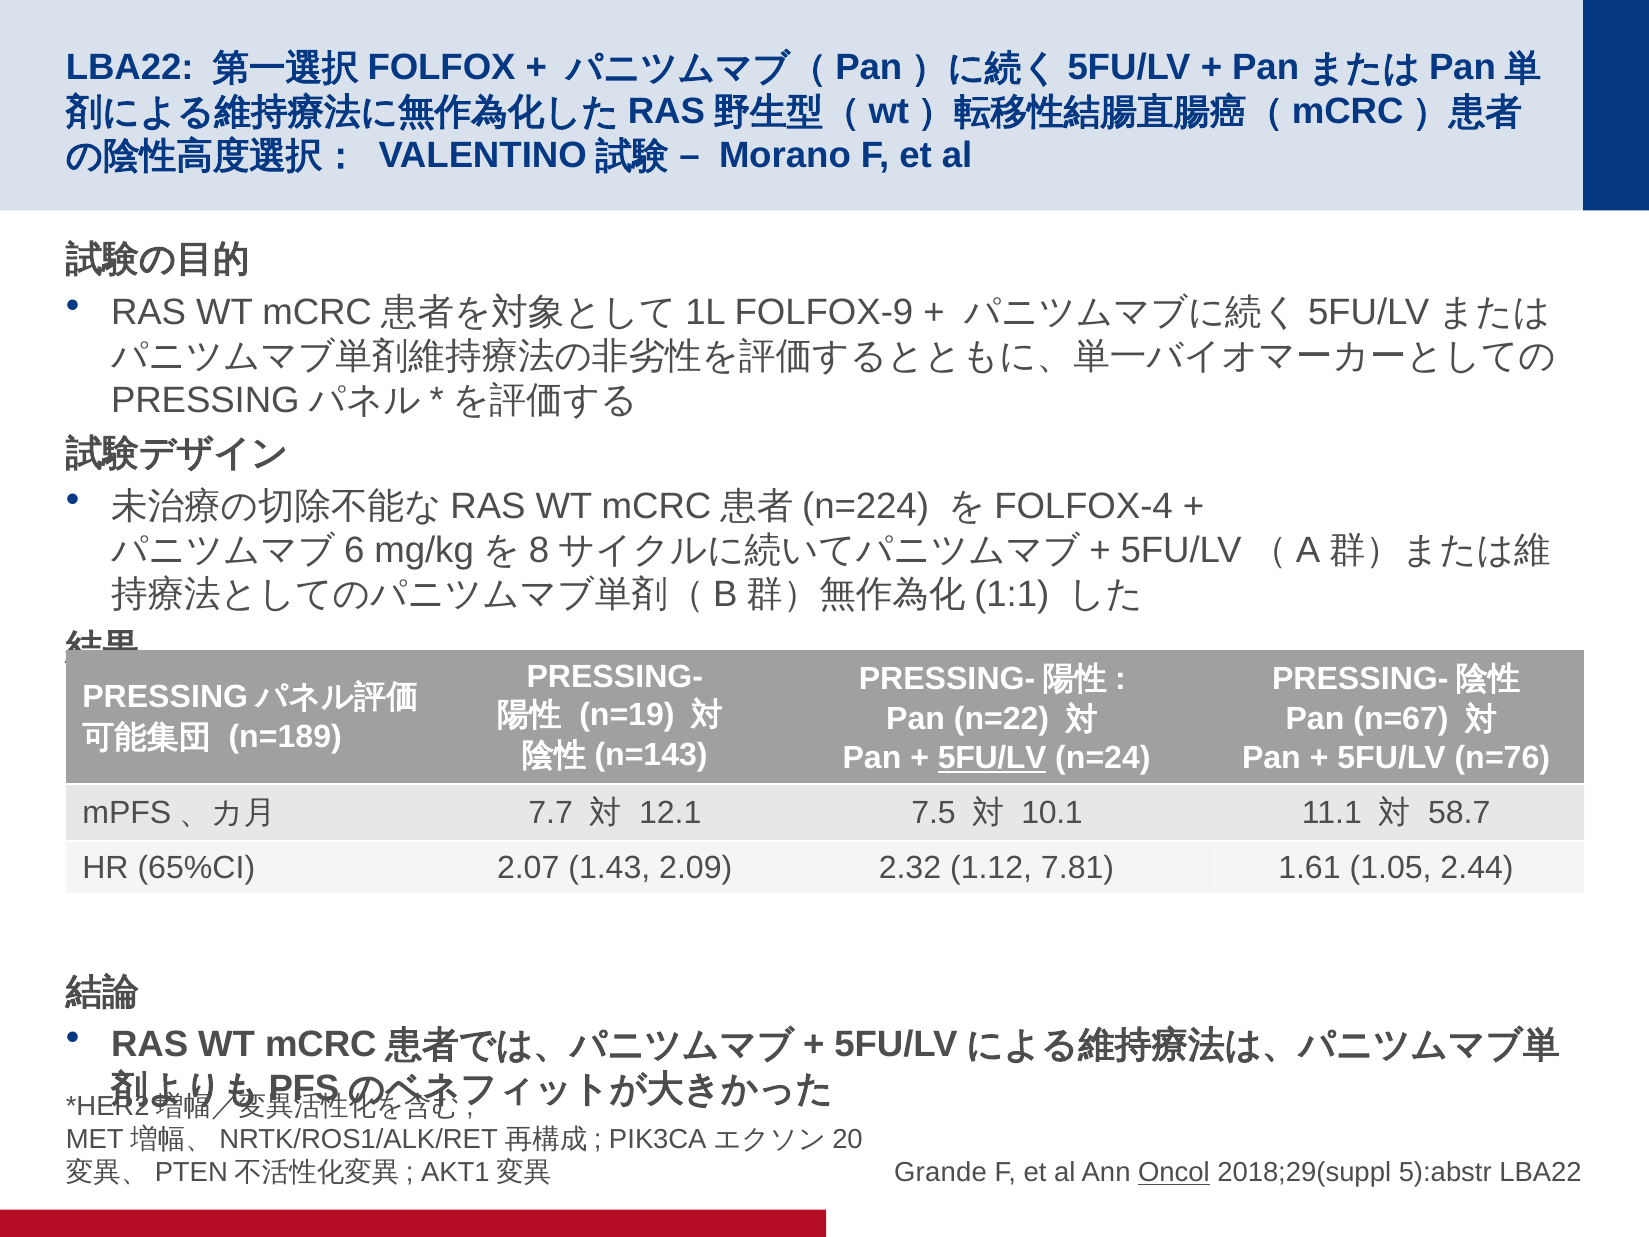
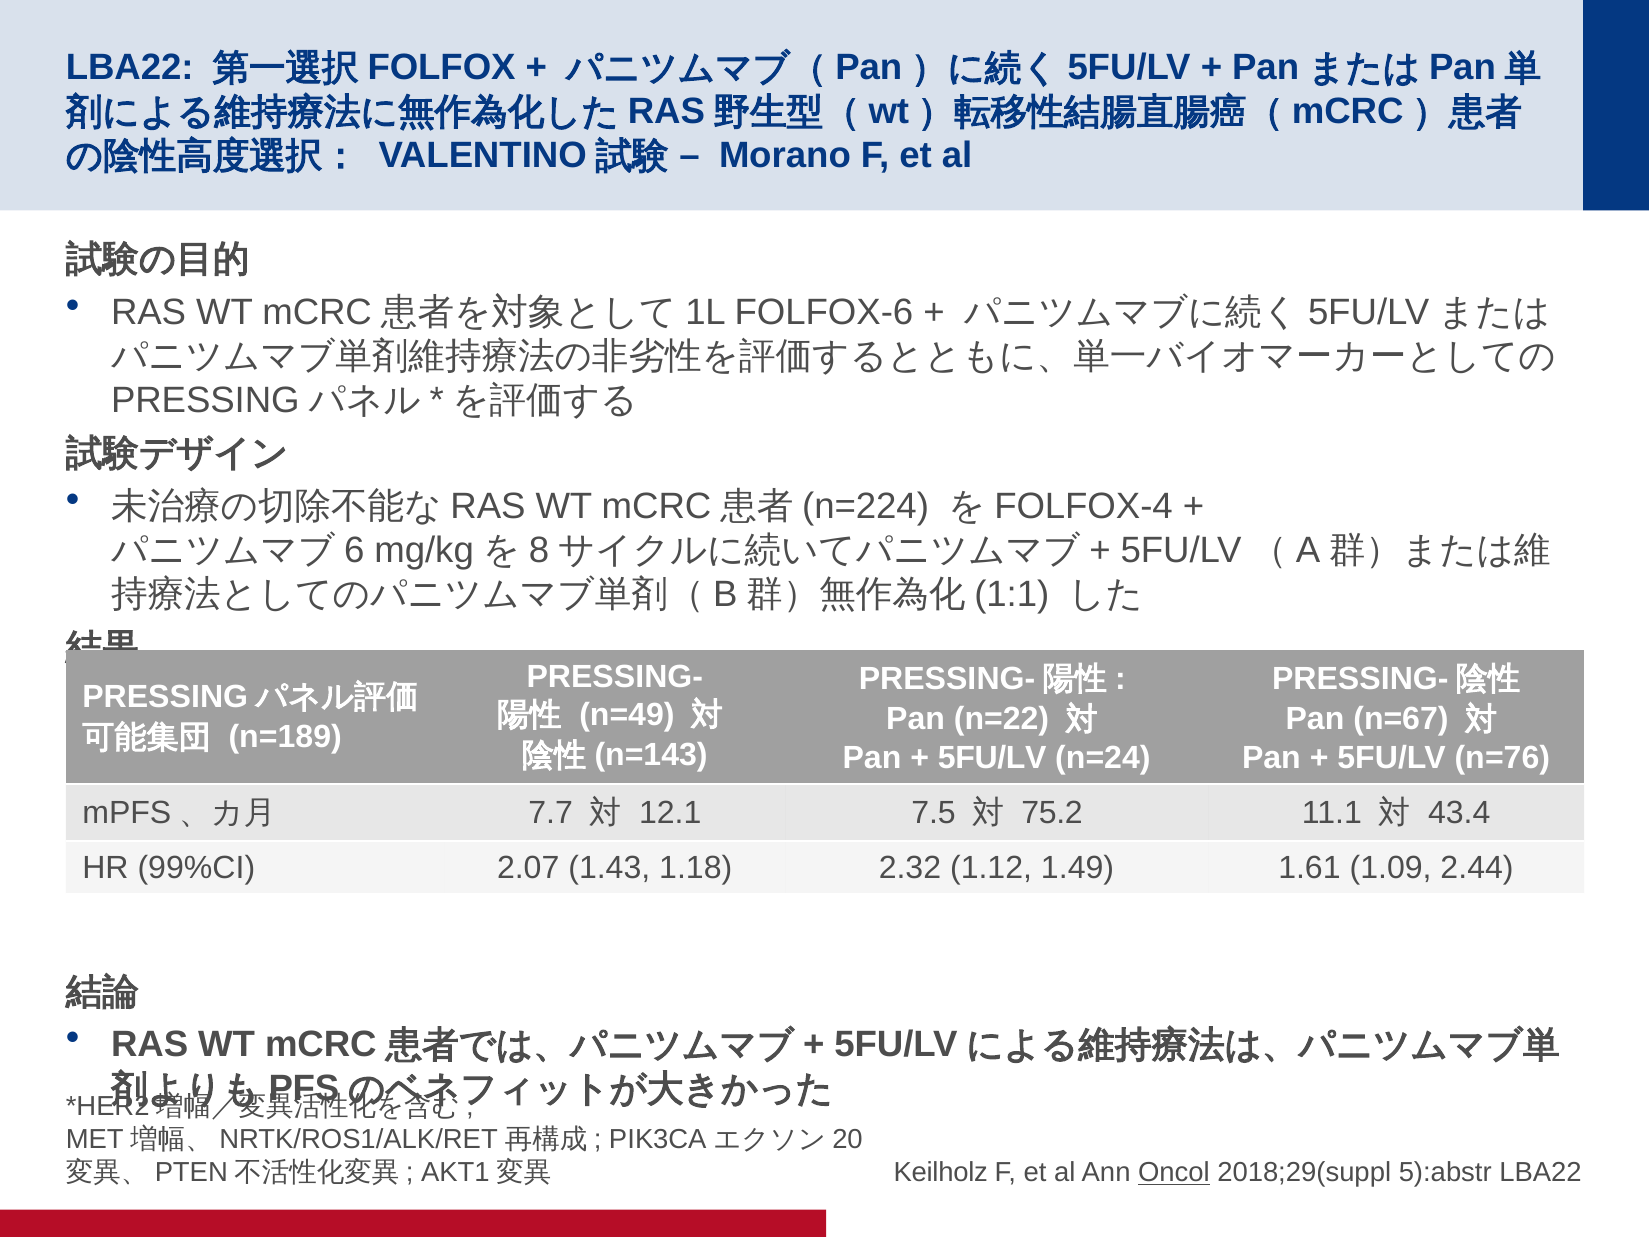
FOLFOX-9: FOLFOX-9 -> FOLFOX-6
n=19: n=19 -> n=49
5FU/LV at (992, 758) underline: present -> none
10.1: 10.1 -> 75.2
58.7: 58.7 -> 43.4
65%CI: 65%CI -> 99%CI
2.09: 2.09 -> 1.18
7.81: 7.81 -> 1.49
1.05: 1.05 -> 1.09
Grande: Grande -> Keilholz
